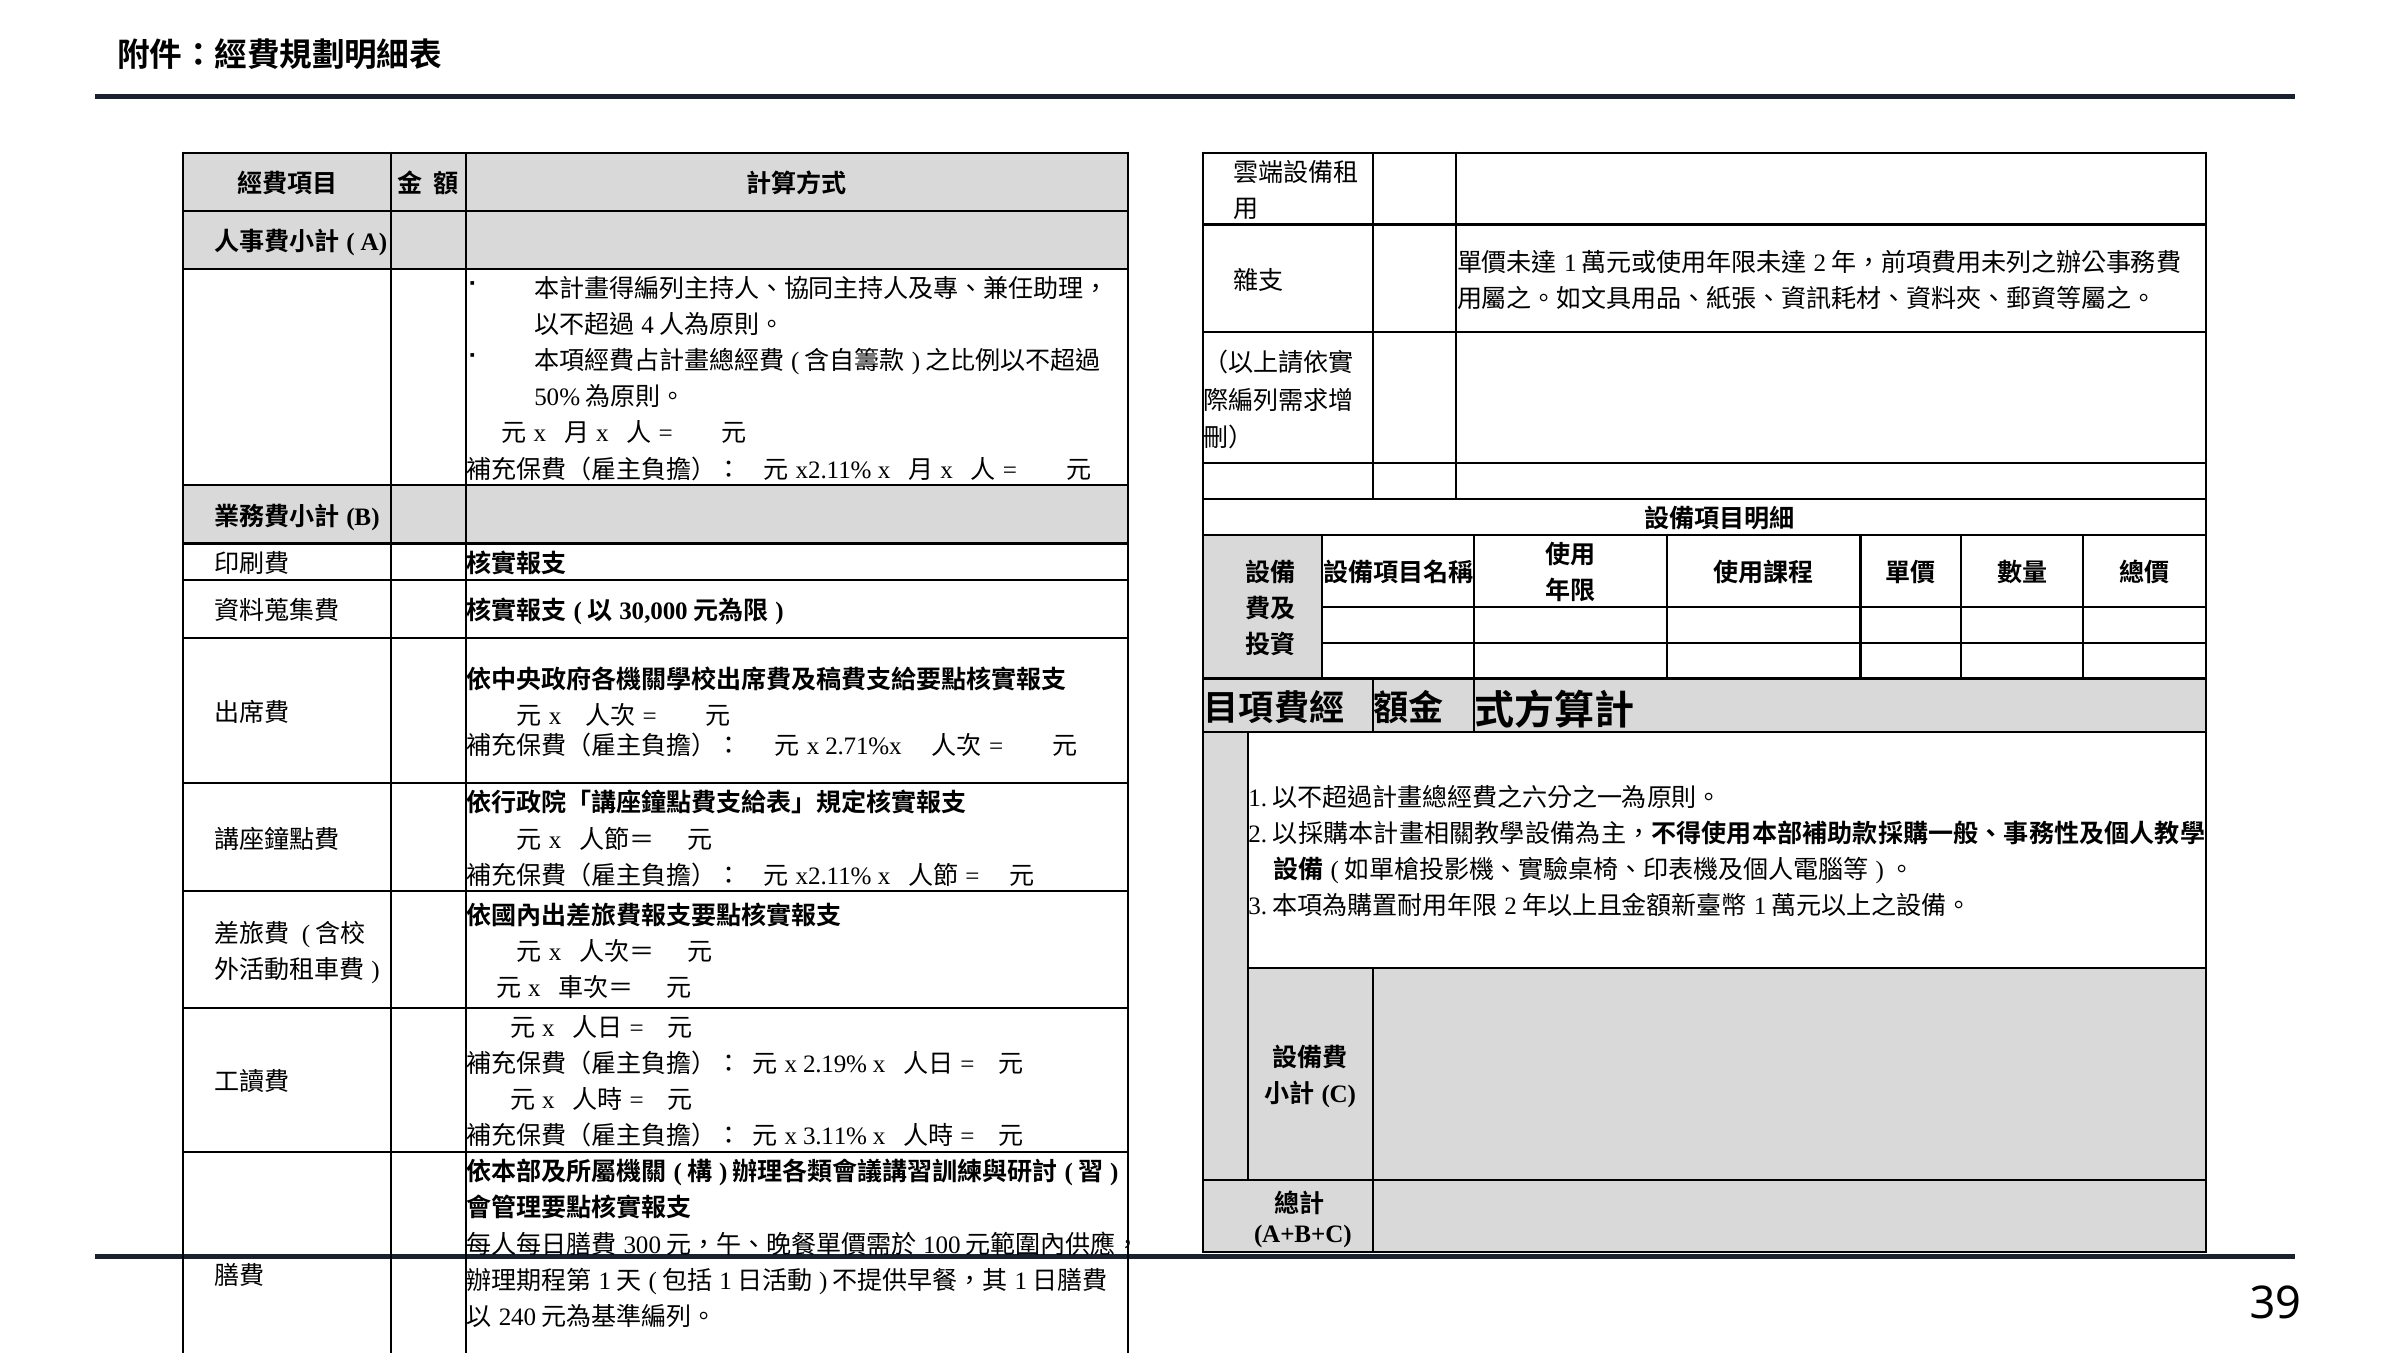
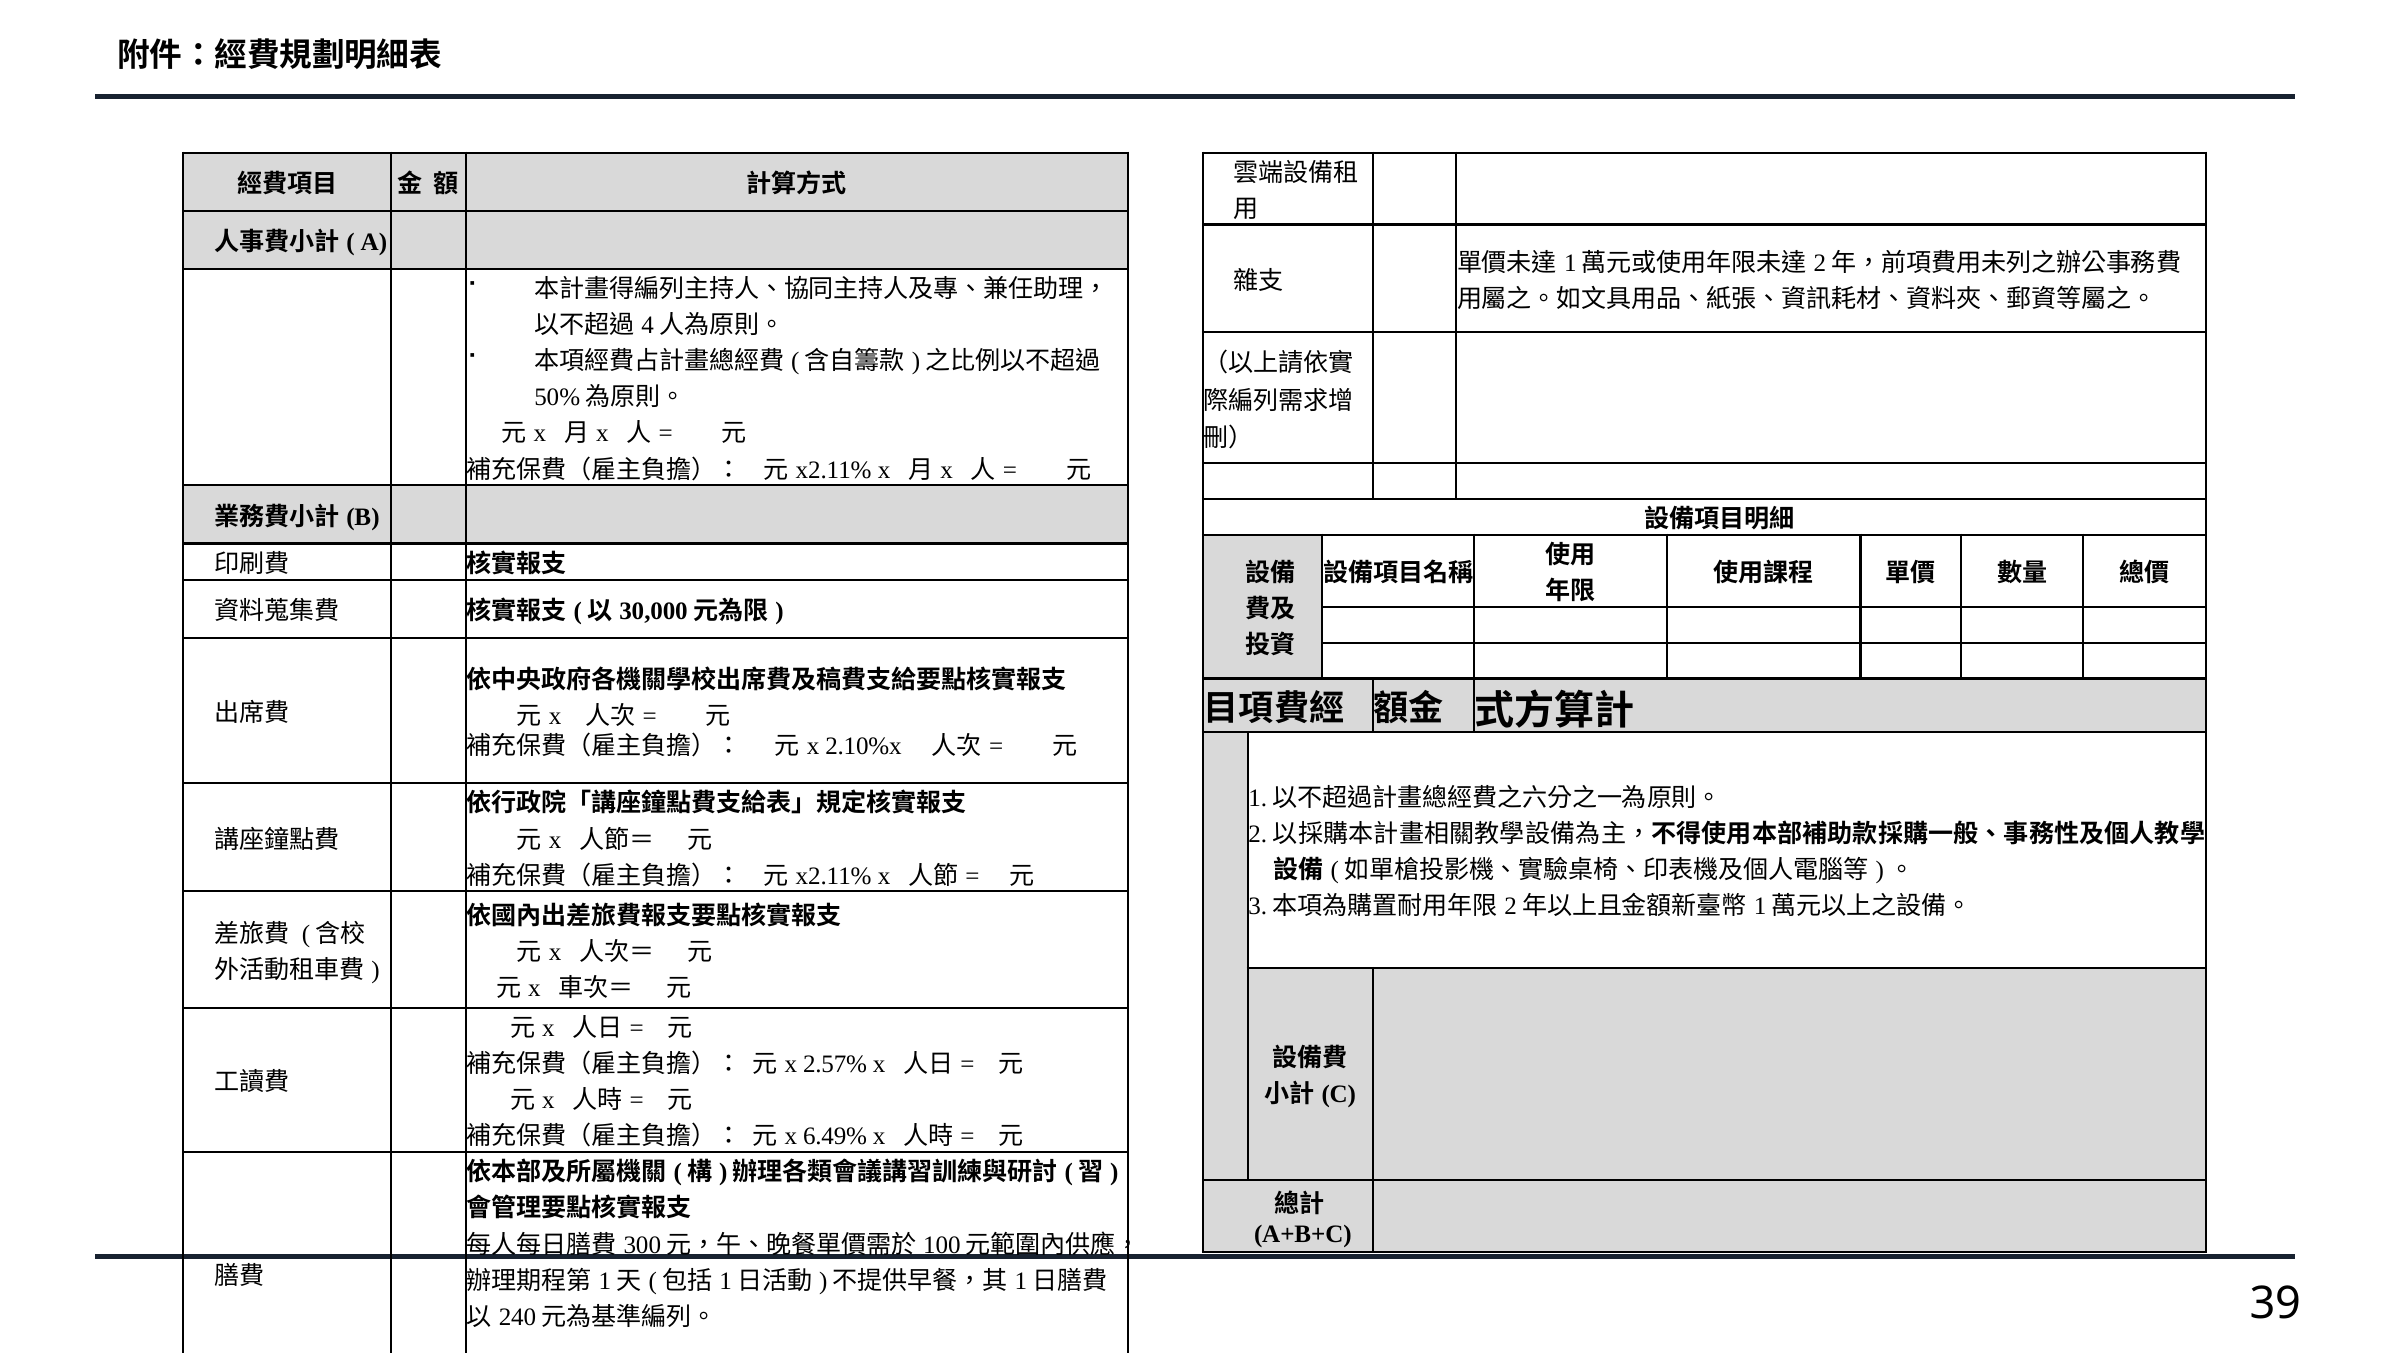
2.71%x: 2.71%x -> 2.10%x
2.19%: 2.19% -> 2.57%
3.11%: 3.11% -> 6.49%
